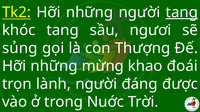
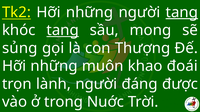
tang at (63, 30) underline: none -> present
ngươi: ngươi -> mong
mừng: mừng -> muôn
